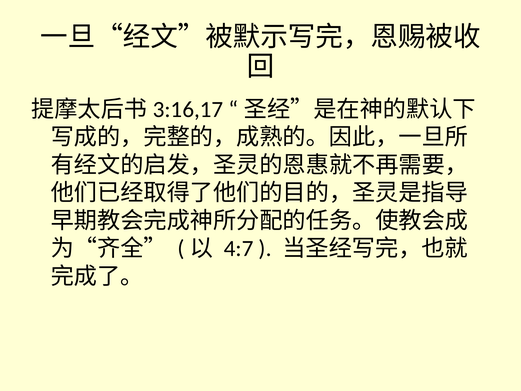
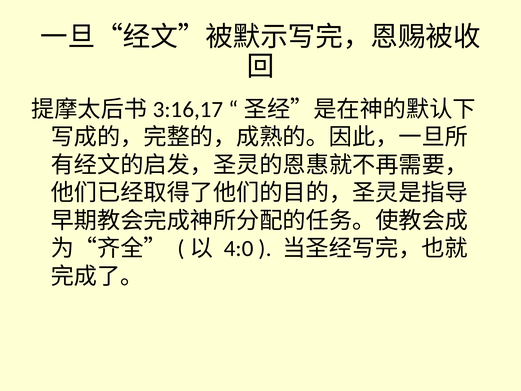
4:7: 4:7 -> 4:0
